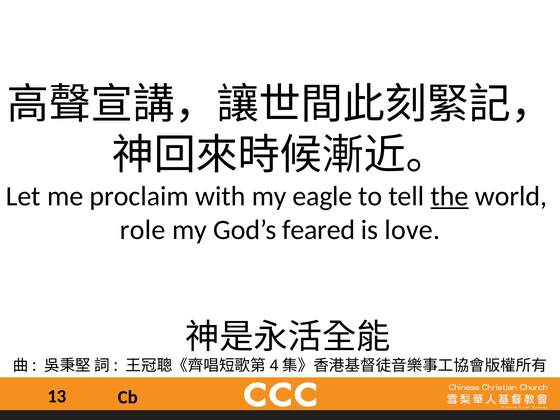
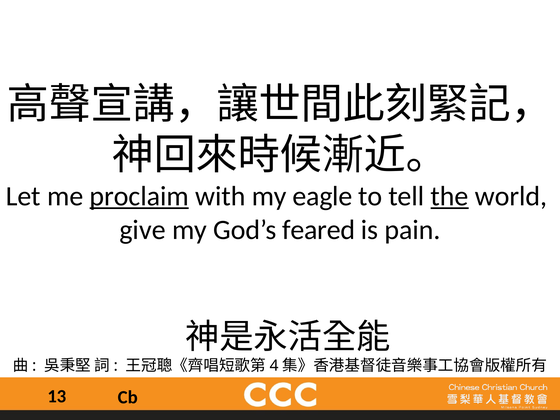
proclaim underline: none -> present
role: role -> give
love: love -> pain
